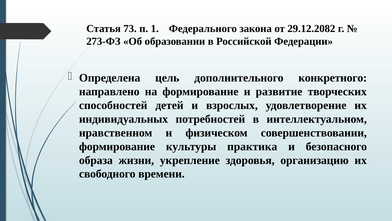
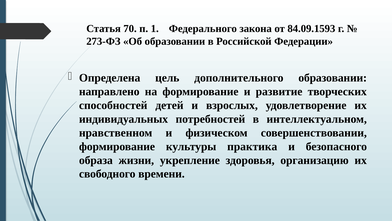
73: 73 -> 70
29.12.2082: 29.12.2082 -> 84.09.1593
дополнительного конкретного: конкретного -> образовании
